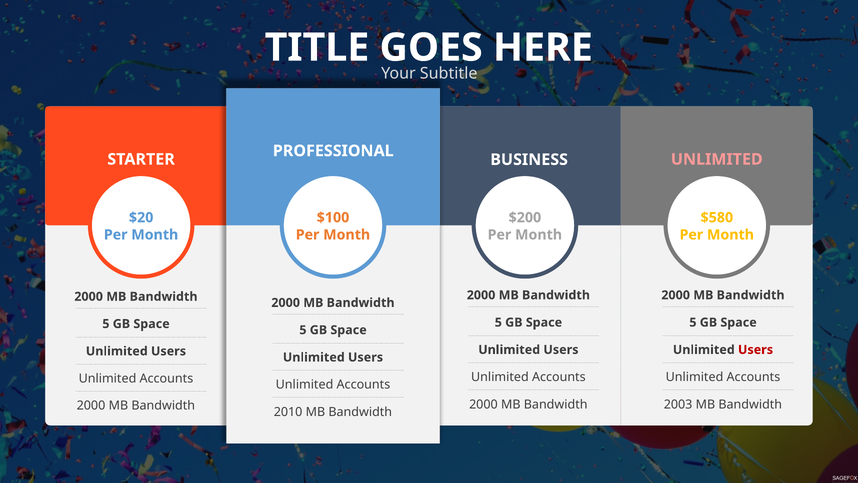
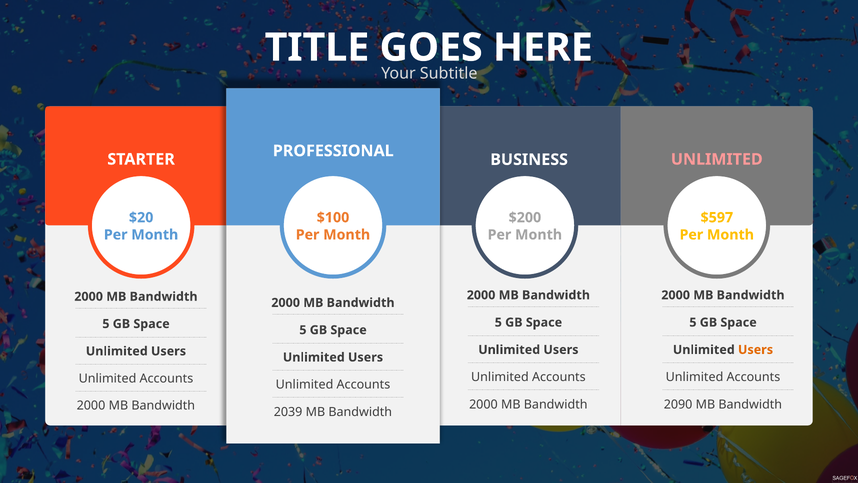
$580: $580 -> $597
Users at (756, 350) colour: red -> orange
2003: 2003 -> 2090
2010: 2010 -> 2039
